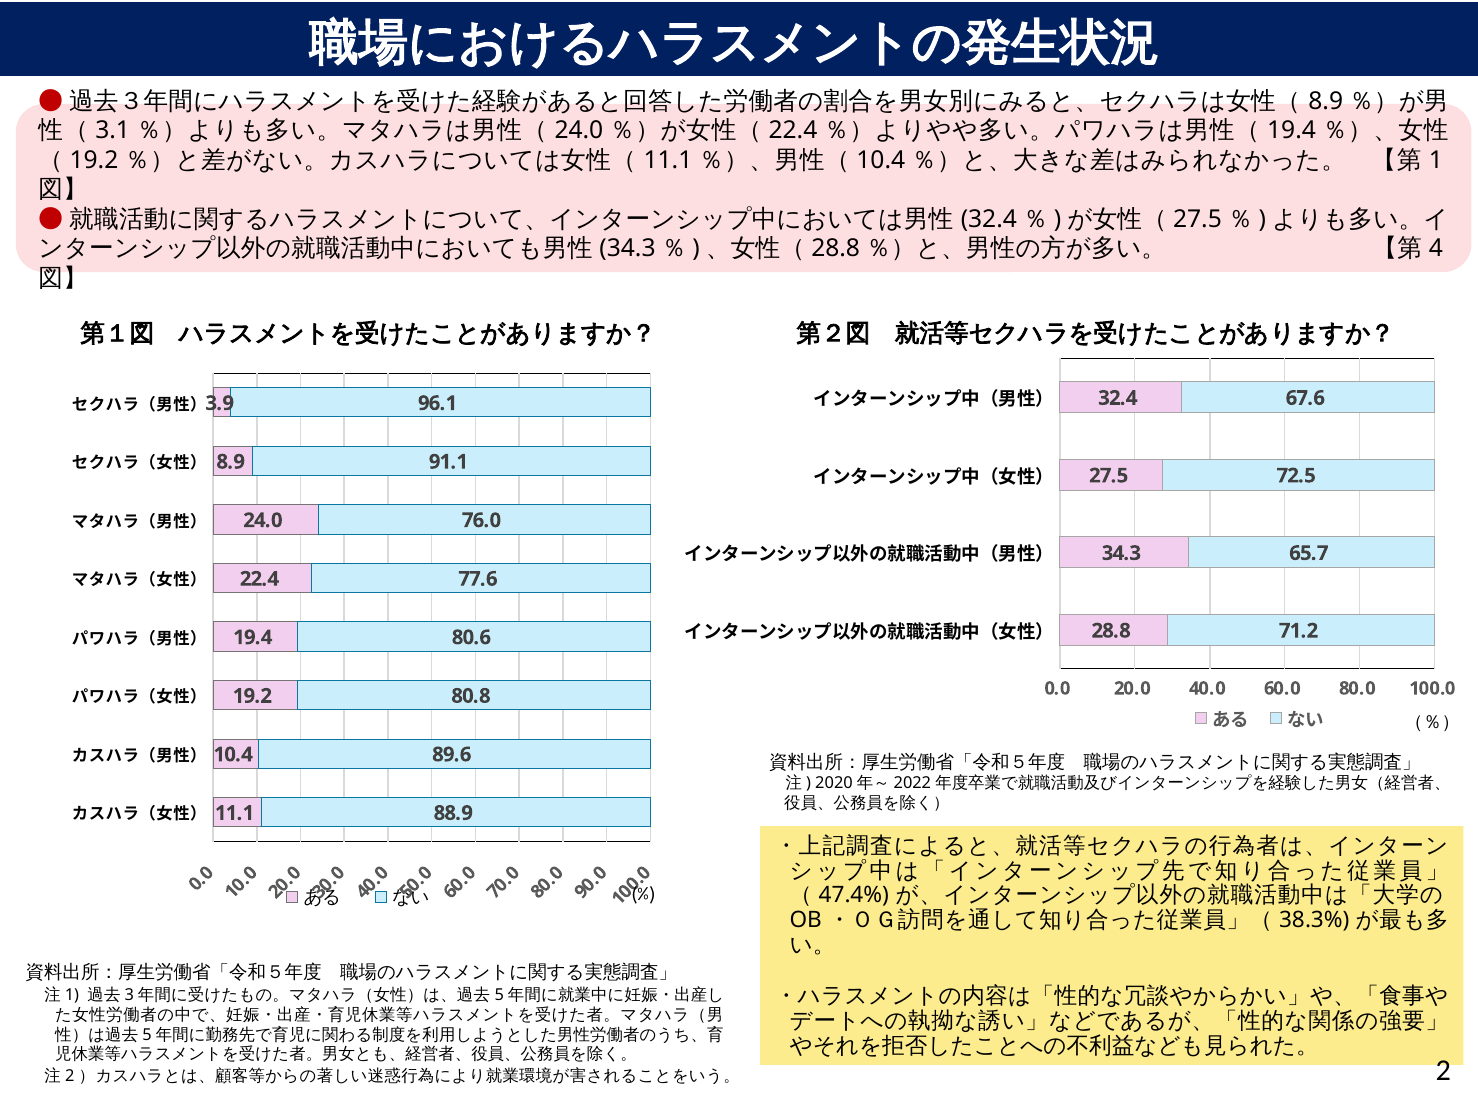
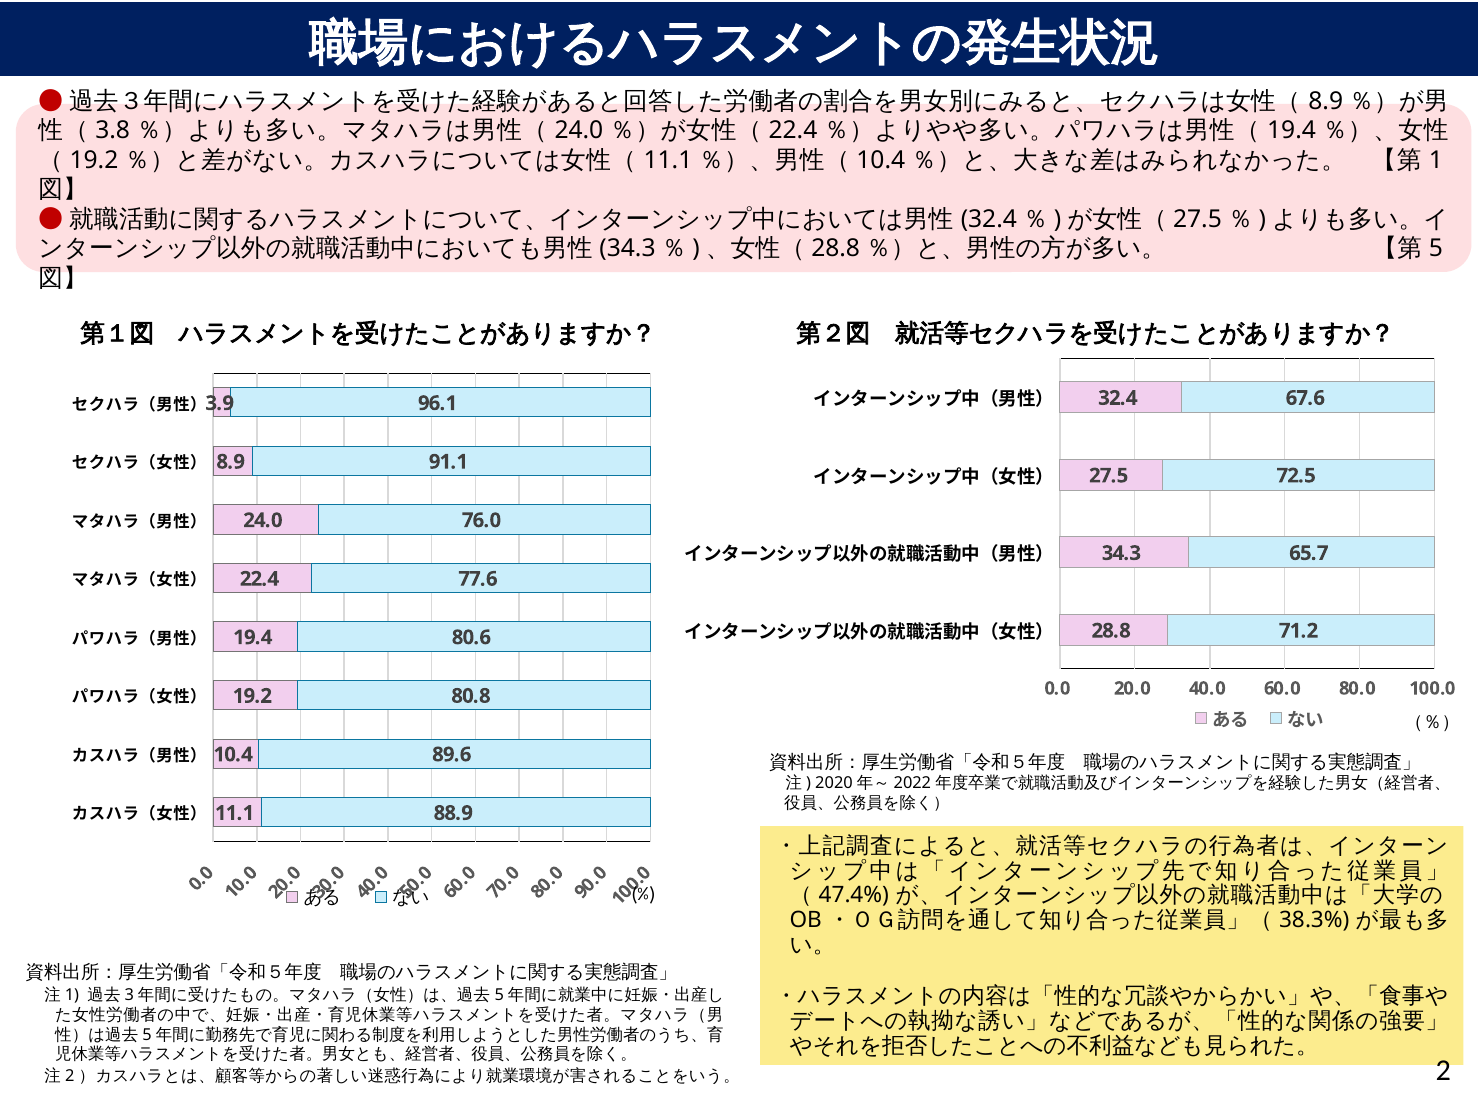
3.1: 3.1 -> 3.8
4 at (1436, 249): 4 -> 5
